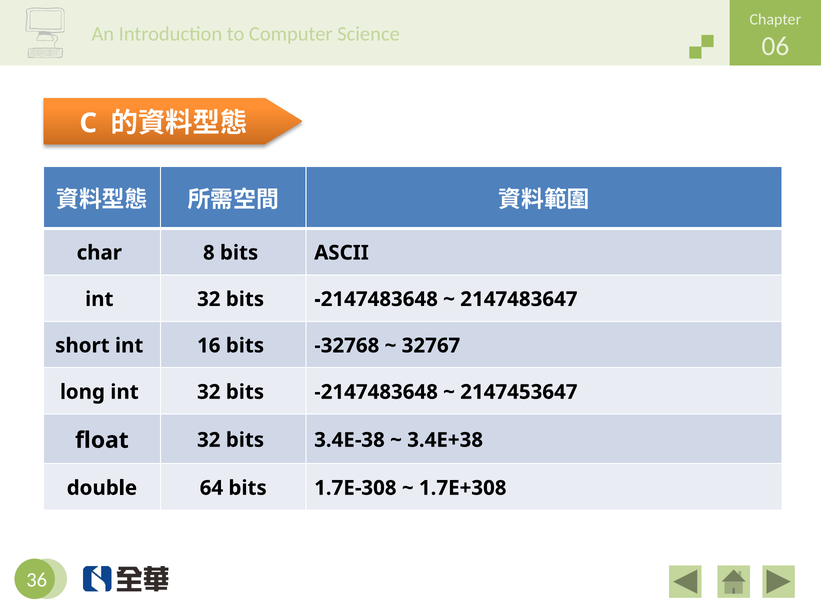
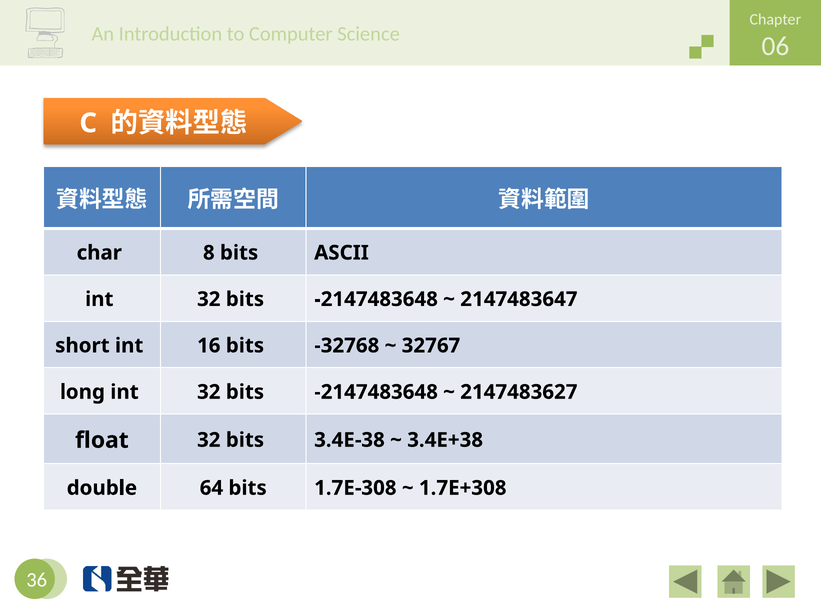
2147453647: 2147453647 -> 2147483627
